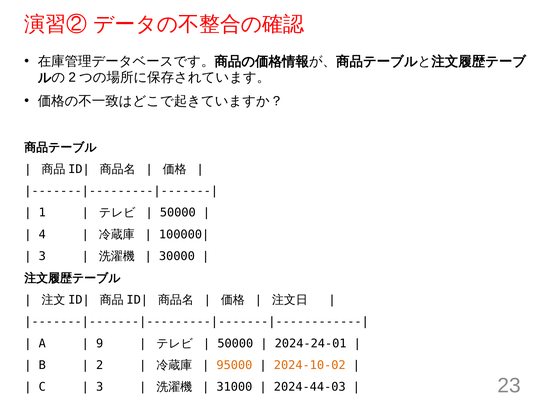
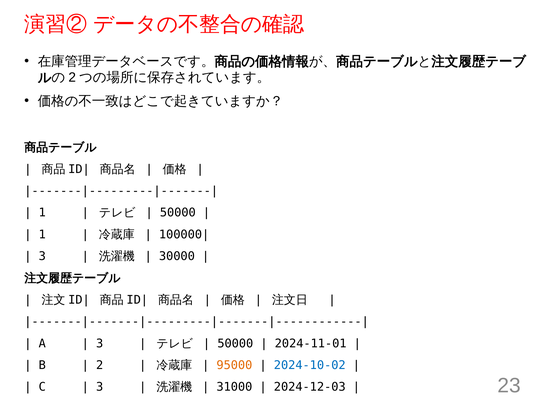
4 at (42, 235): 4 -> 1
9 at (100, 344): 9 -> 3
2024-24-01: 2024-24-01 -> 2024-11-01
2024-10-02 colour: orange -> blue
2024-44-03: 2024-44-03 -> 2024-12-03
